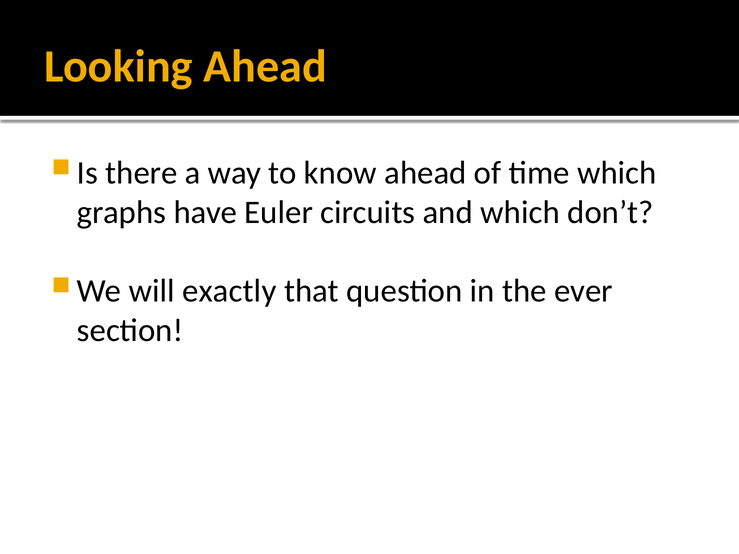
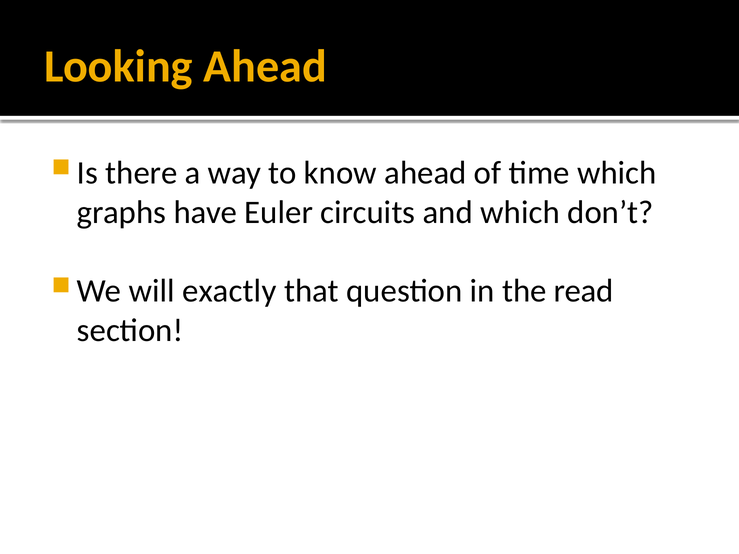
ever: ever -> read
